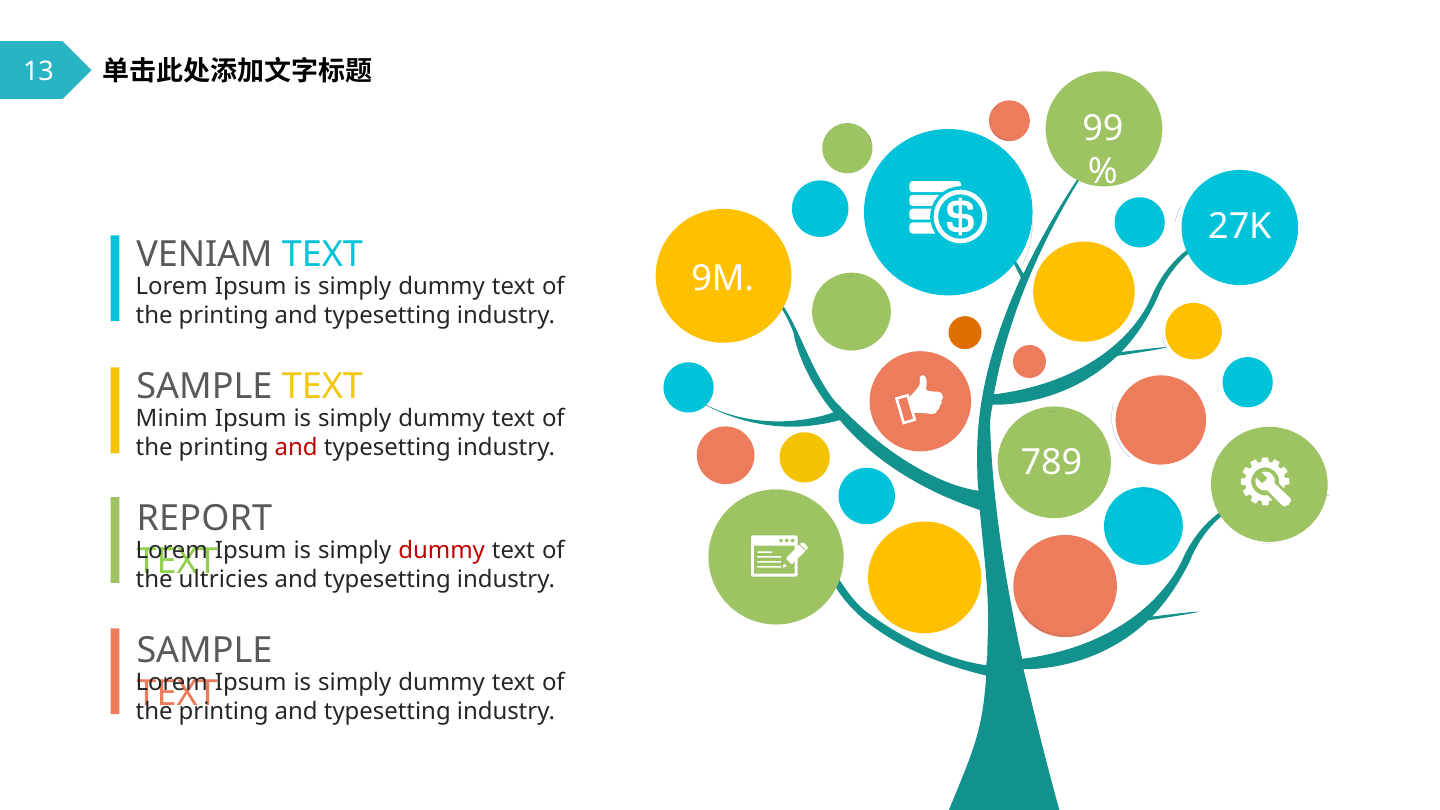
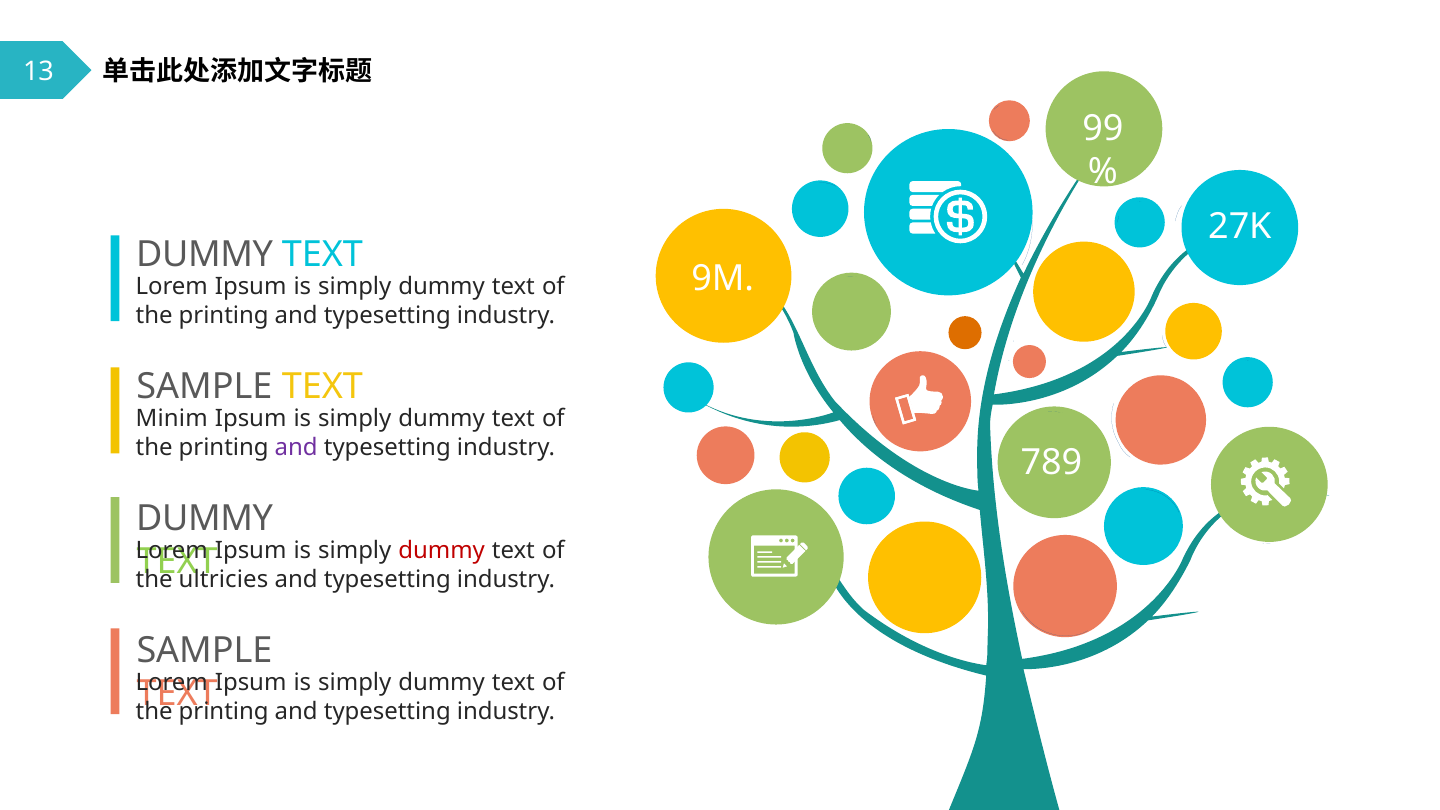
VENIAM at (205, 254): VENIAM -> DUMMY
and at (296, 448) colour: red -> purple
REPORT at (204, 518): REPORT -> DUMMY
